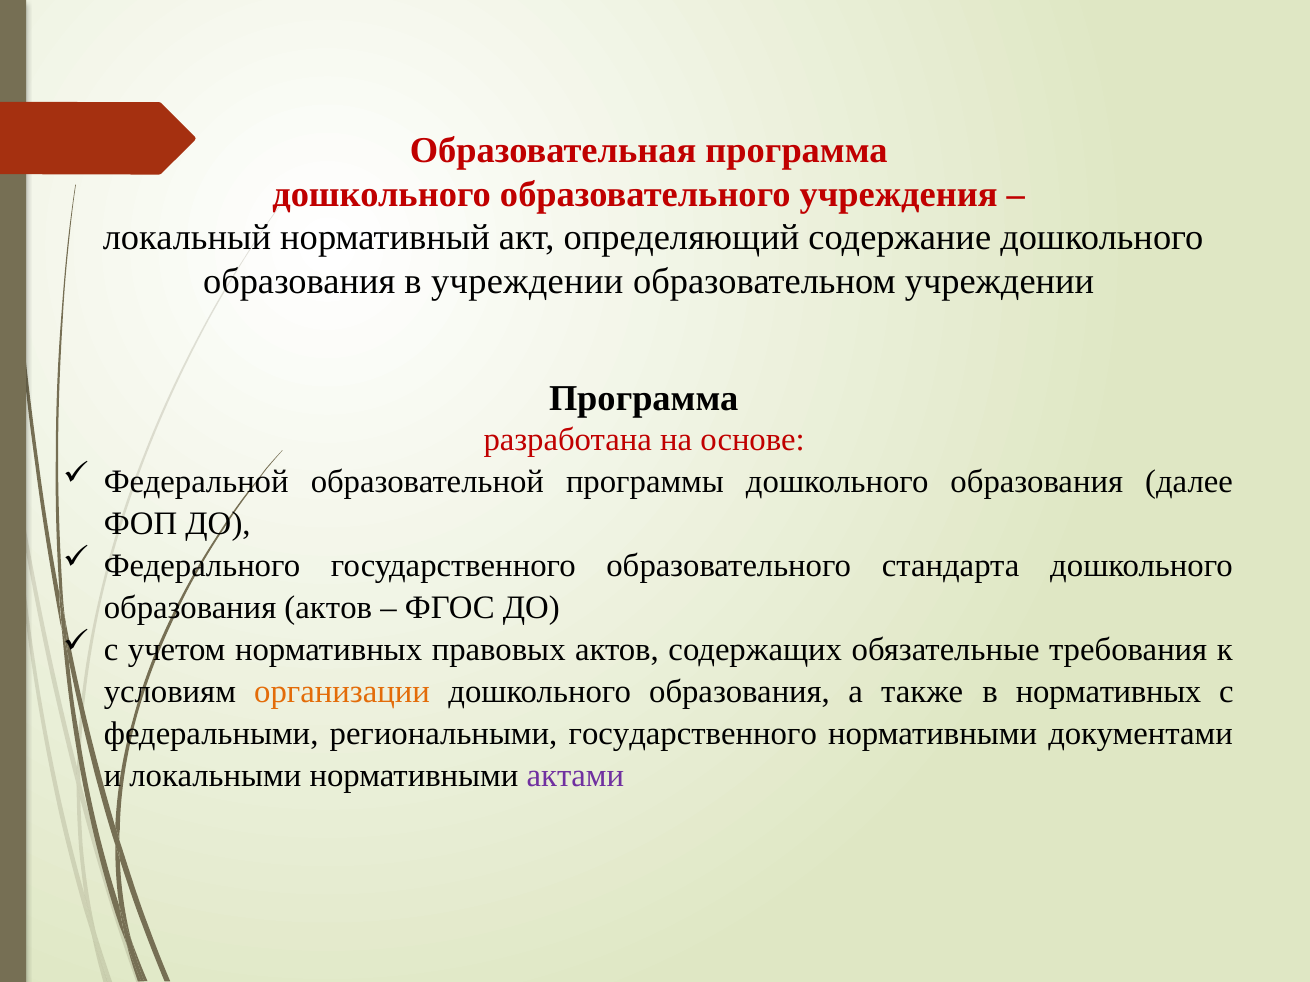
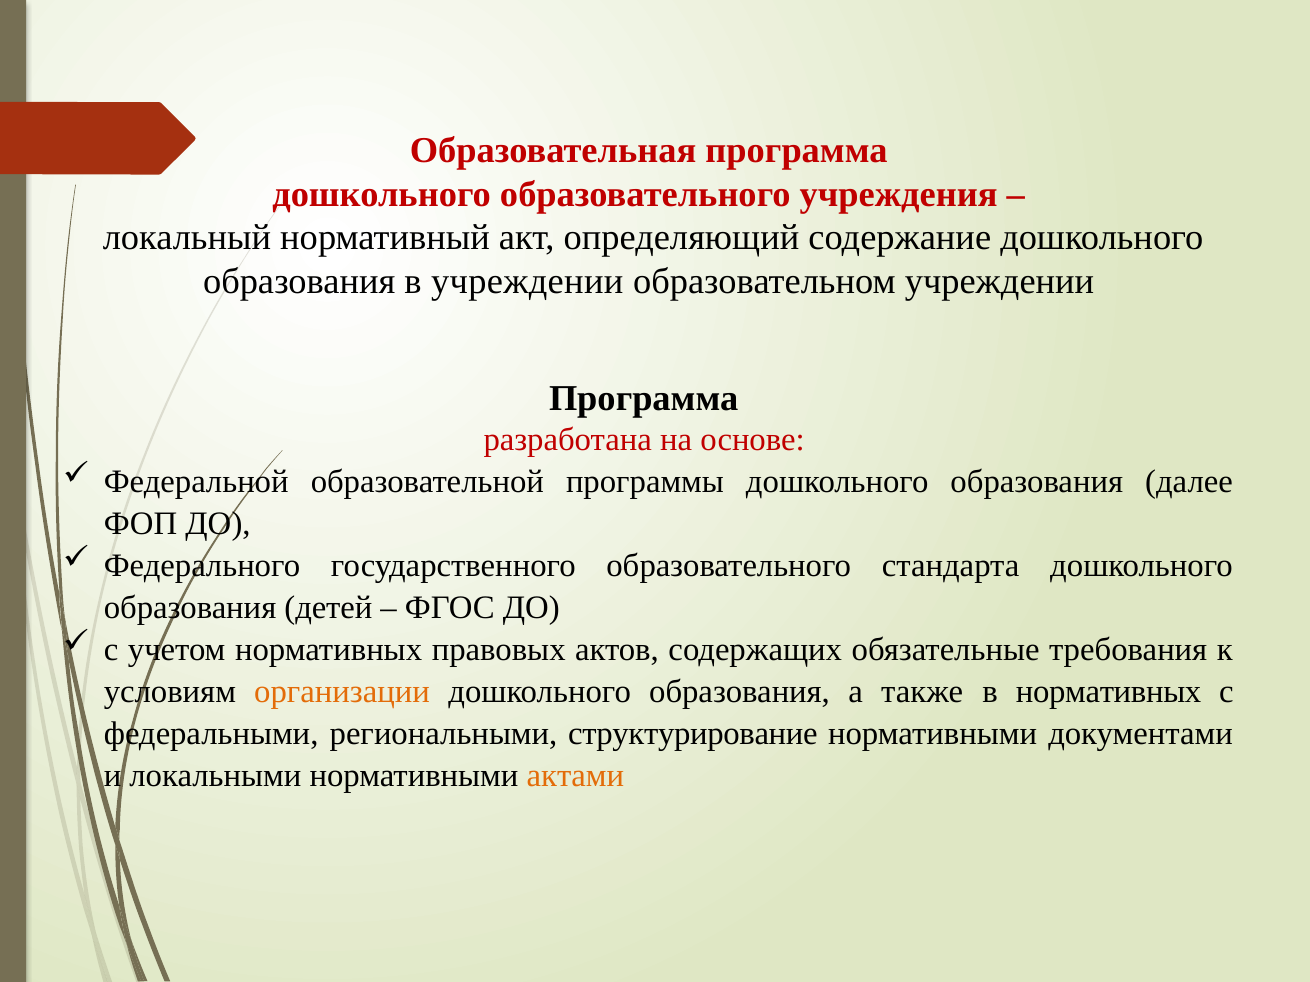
образования актов: актов -> детей
региональными государственного: государственного -> структурирование
актами colour: purple -> orange
